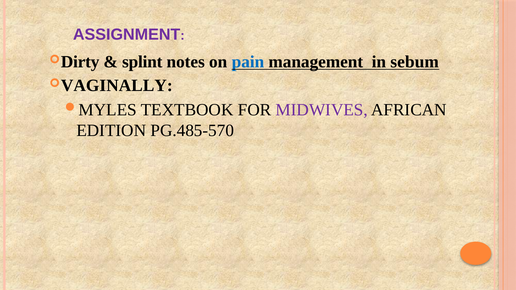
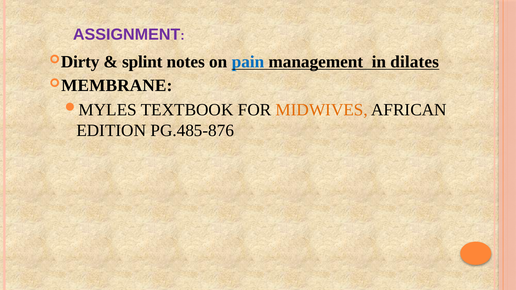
sebum: sebum -> dilates
VAGINALLY: VAGINALLY -> MEMBRANE
MIDWIVES colour: purple -> orange
PG.485-570: PG.485-570 -> PG.485-876
